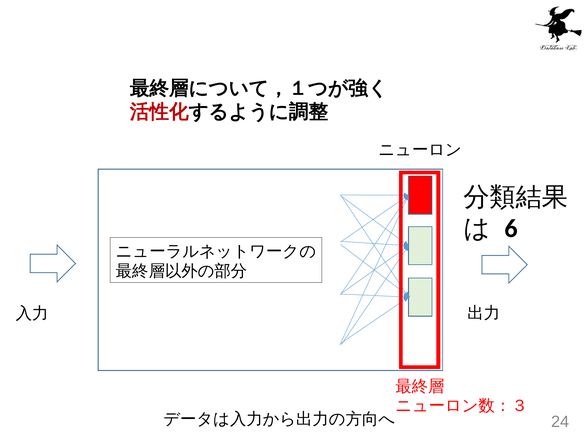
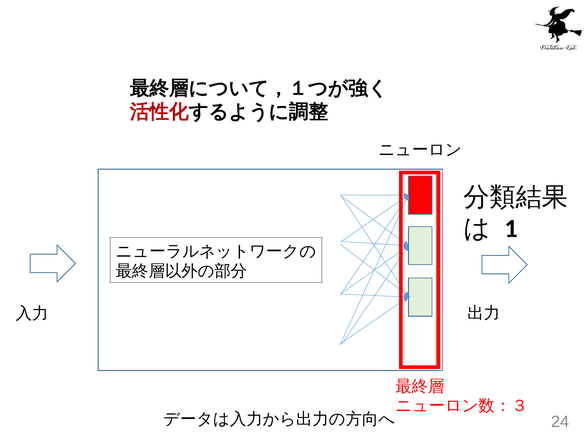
6: 6 -> 1
